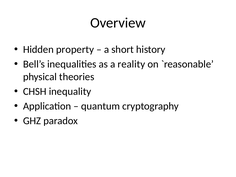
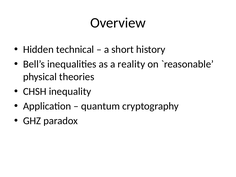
property: property -> technical
